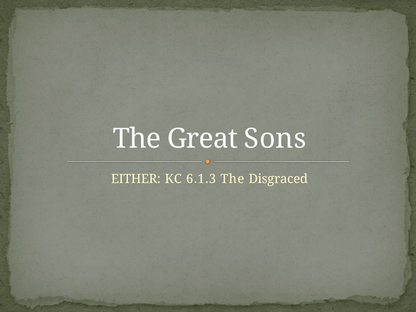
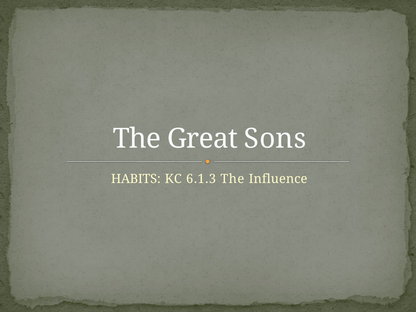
EITHER: EITHER -> HABITS
Disgraced: Disgraced -> Influence
